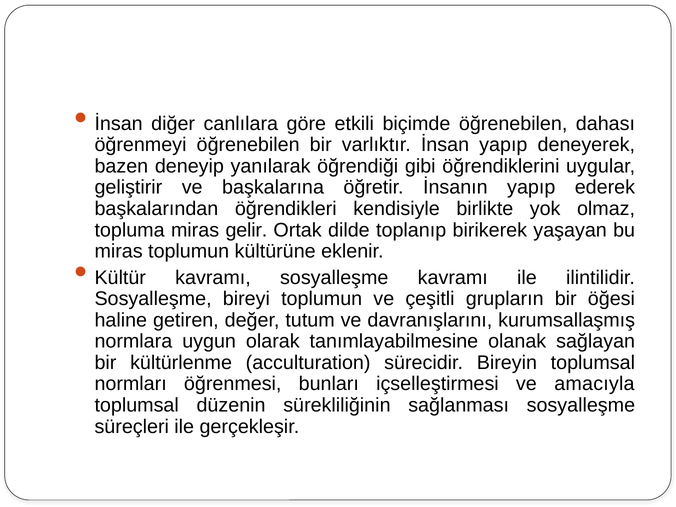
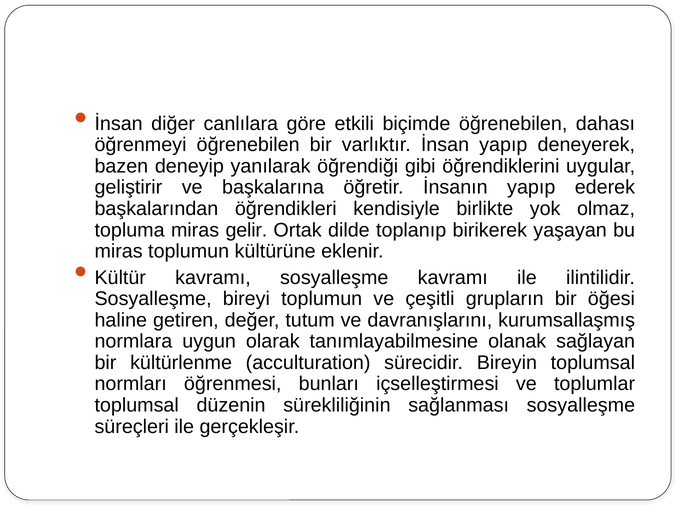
amacıyla: amacıyla -> toplumlar
